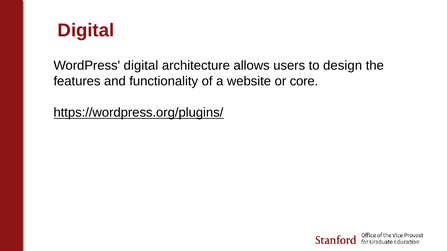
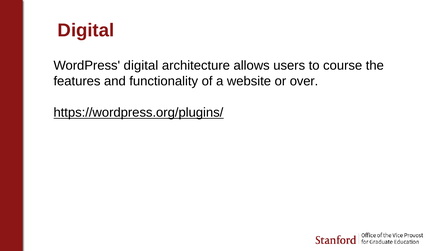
design: design -> course
core: core -> over
